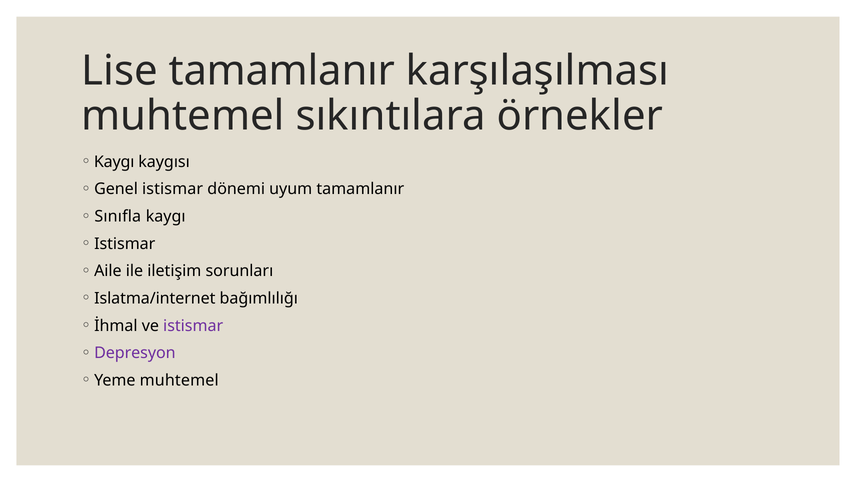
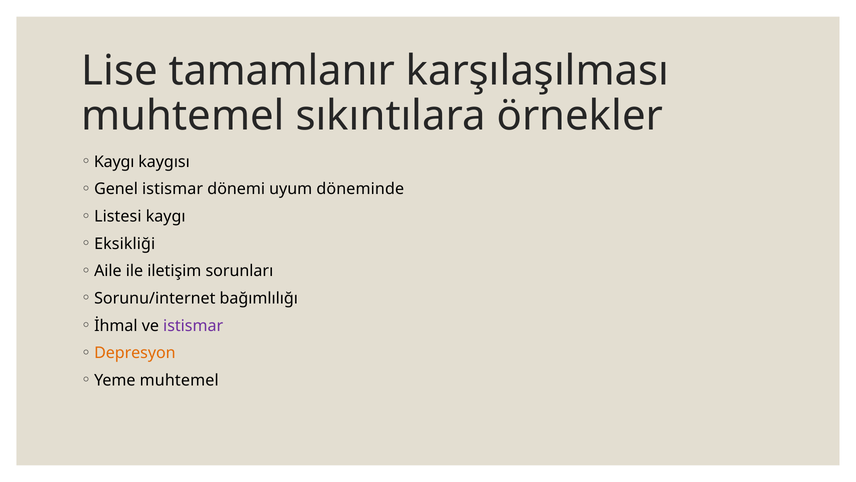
uyum tamamlanır: tamamlanır -> döneminde
Sınıfla: Sınıfla -> Listesi
Istismar at (125, 244): Istismar -> Eksikliği
Islatma/internet: Islatma/internet -> Sorunu/internet
Depresyon colour: purple -> orange
